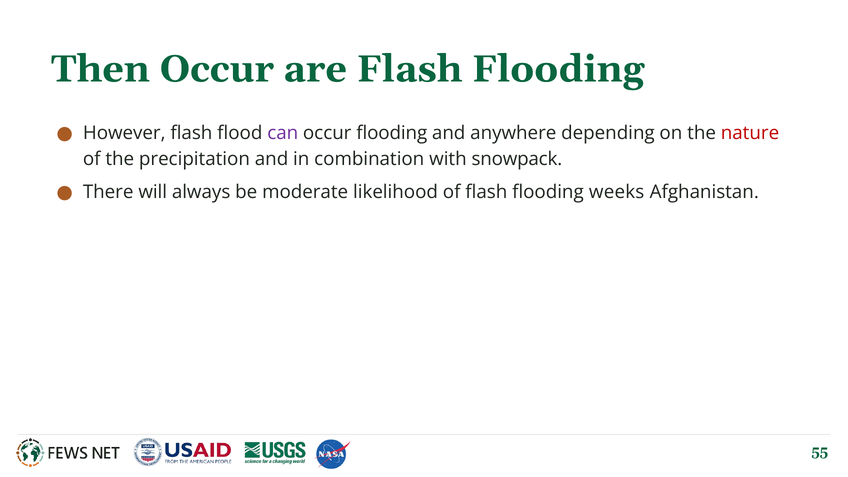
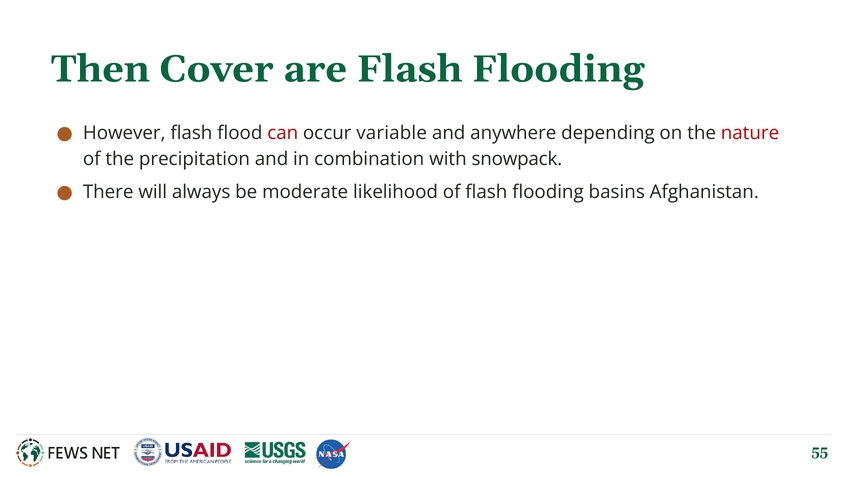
Then Occur: Occur -> Cover
can colour: purple -> red
occur flooding: flooding -> variable
weeks: weeks -> basins
